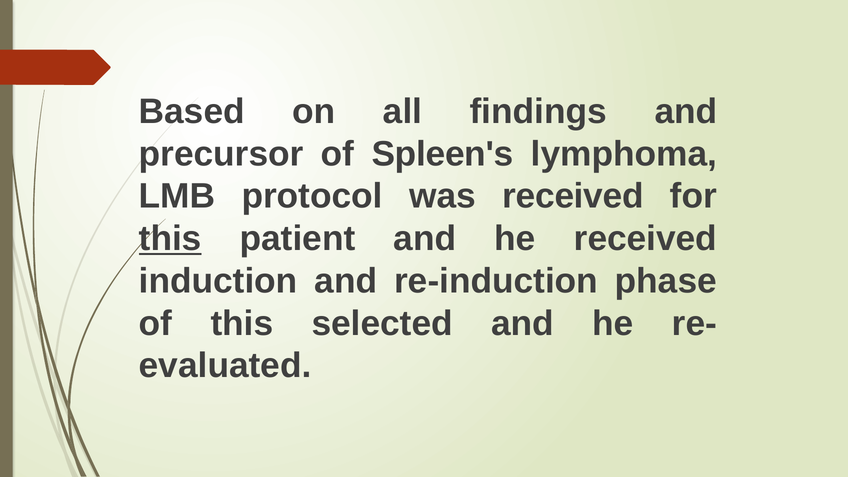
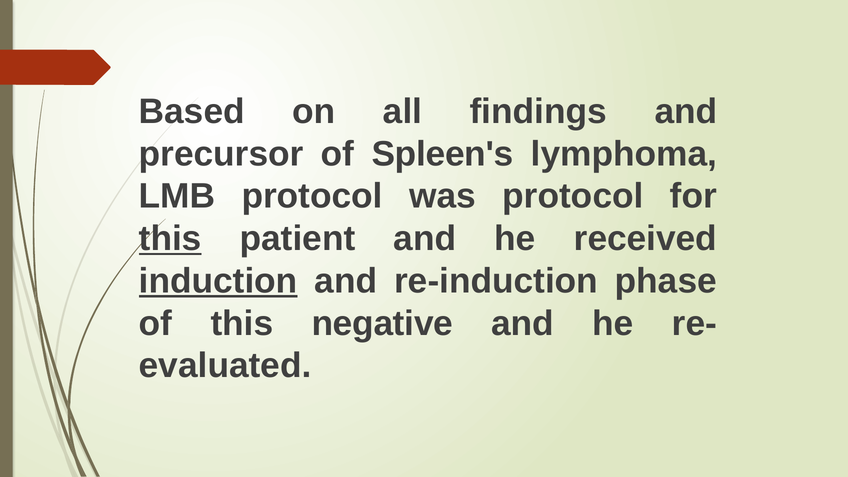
was received: received -> protocol
induction underline: none -> present
selected: selected -> negative
